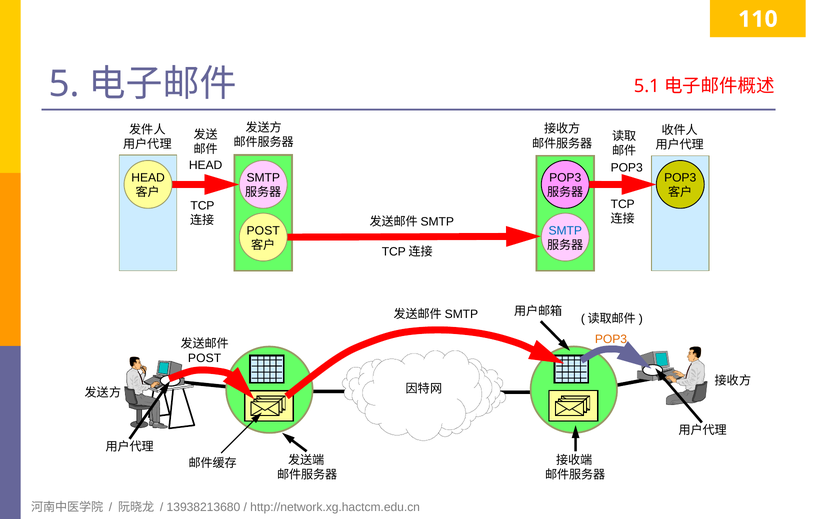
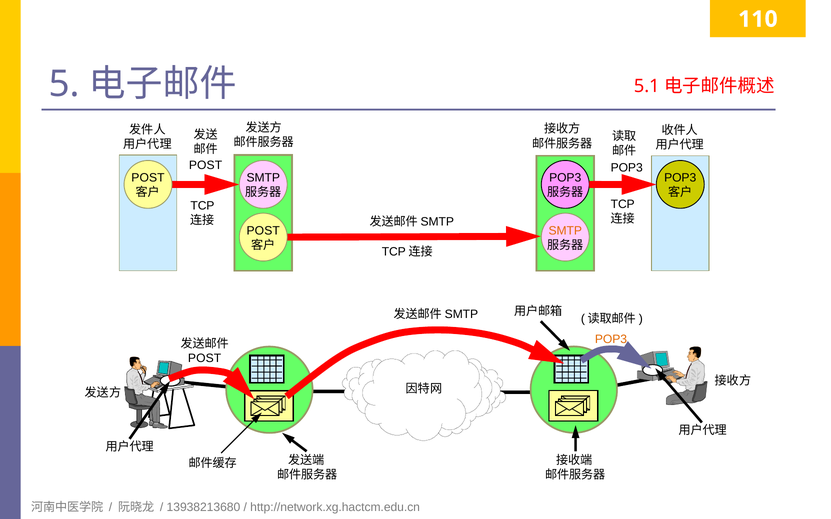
HEAD at (206, 166): HEAD -> POST
HEAD at (148, 178): HEAD -> POST
SMTP at (565, 231) colour: blue -> orange
